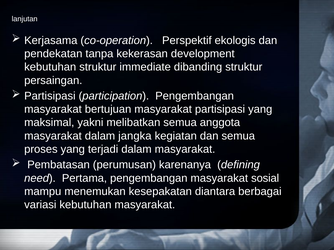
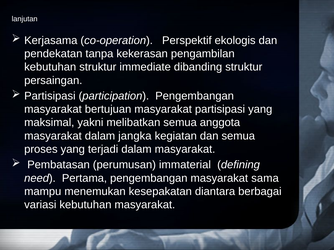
development: development -> pengambilan
karenanya: karenanya -> immaterial
sosial: sosial -> sama
